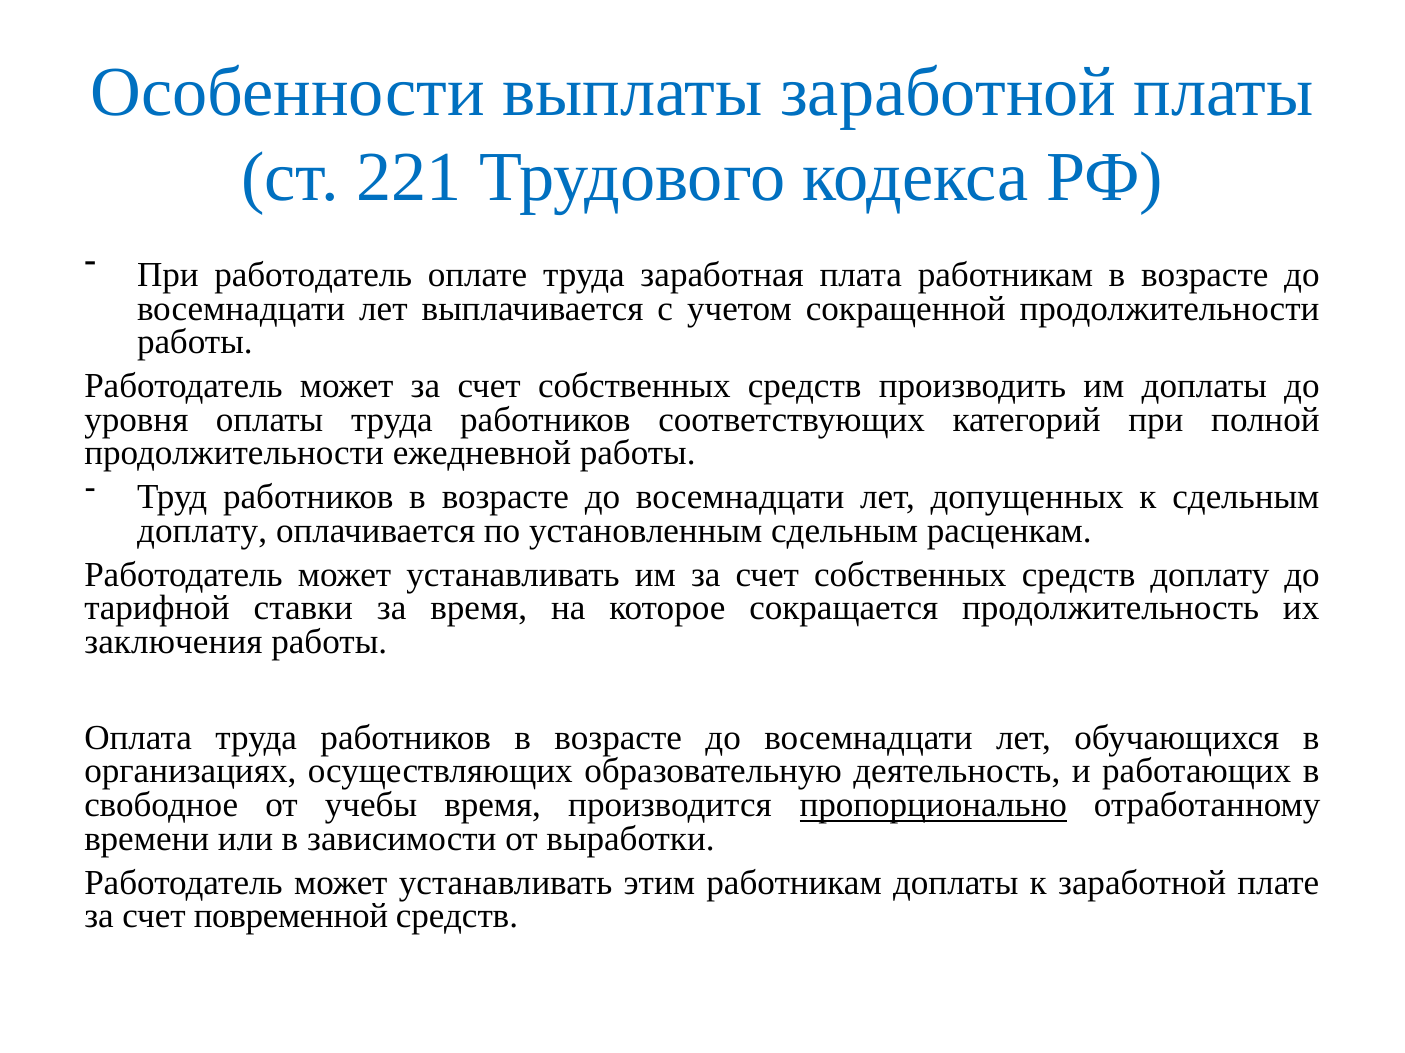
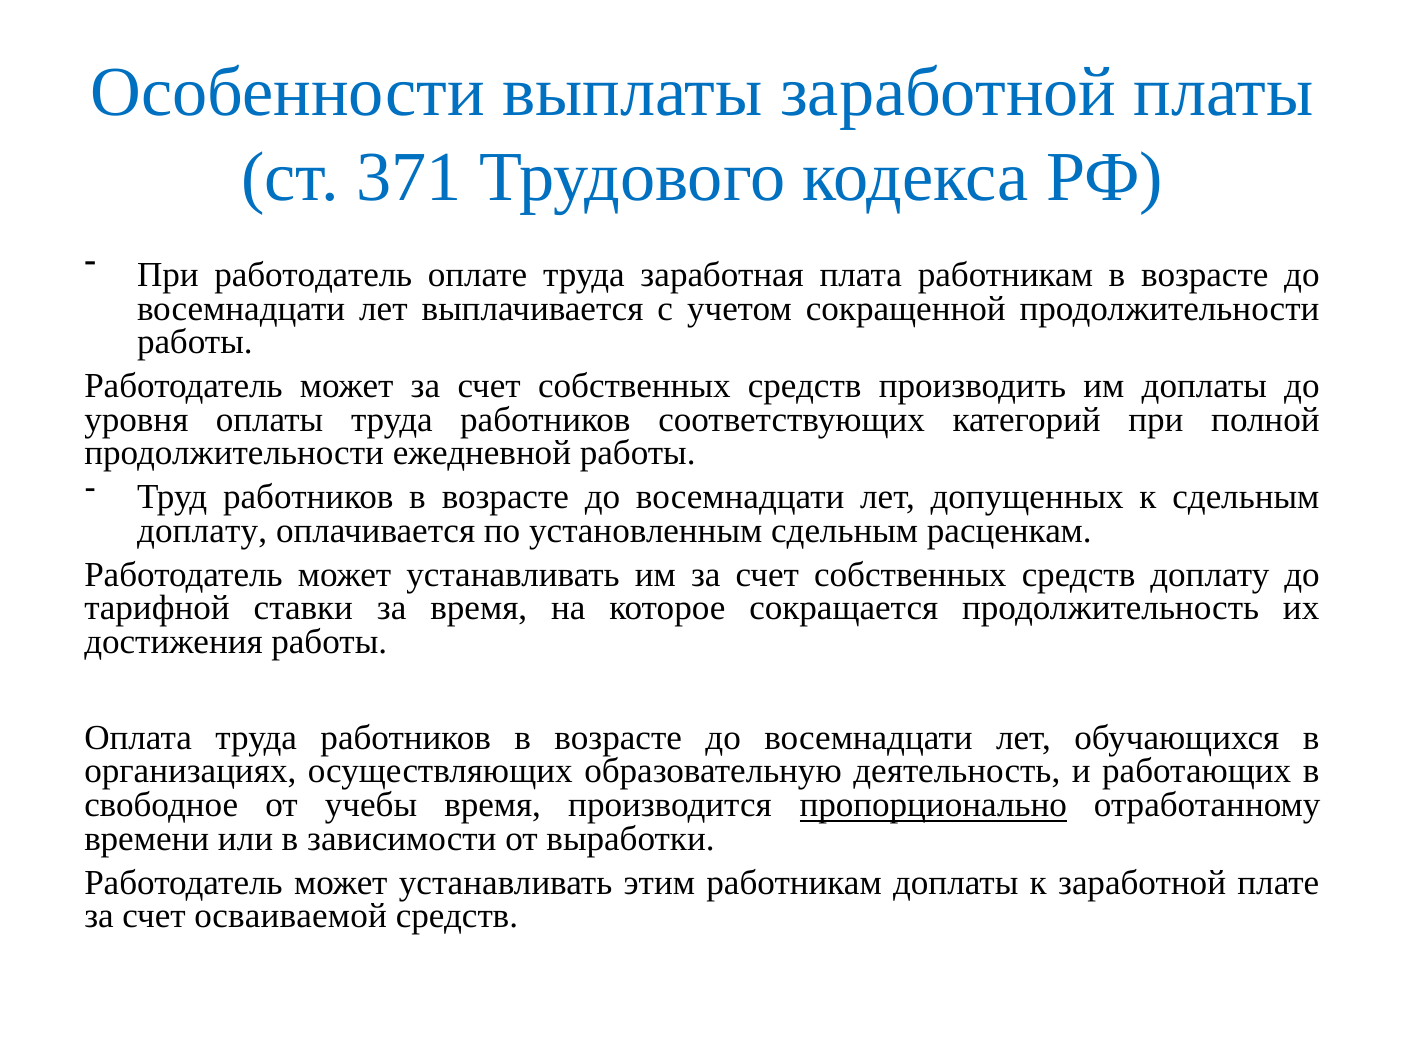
221: 221 -> 371
заключения: заключения -> достижения
повременной: повременной -> осваиваемой
